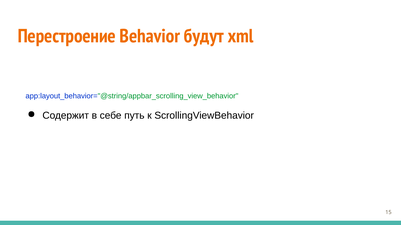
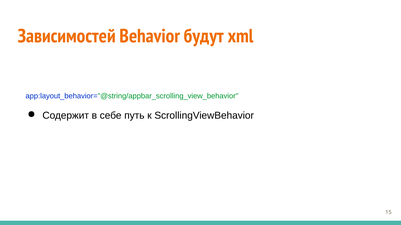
Перестроение: Перестроение -> Зависимостей
